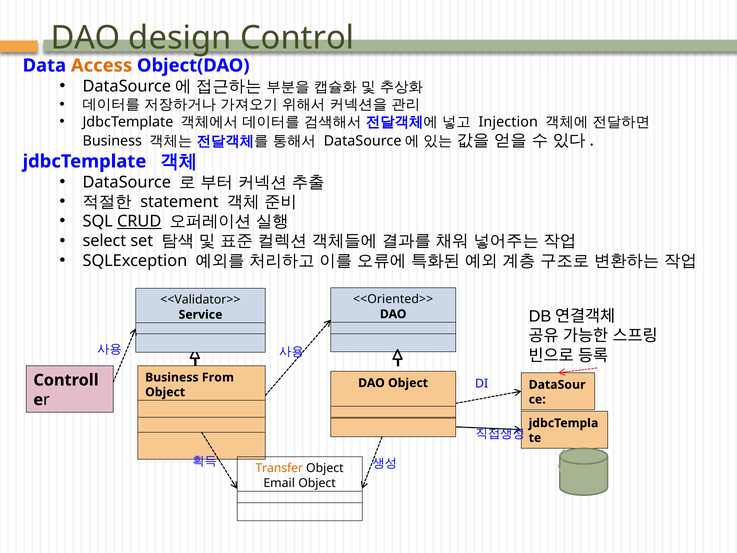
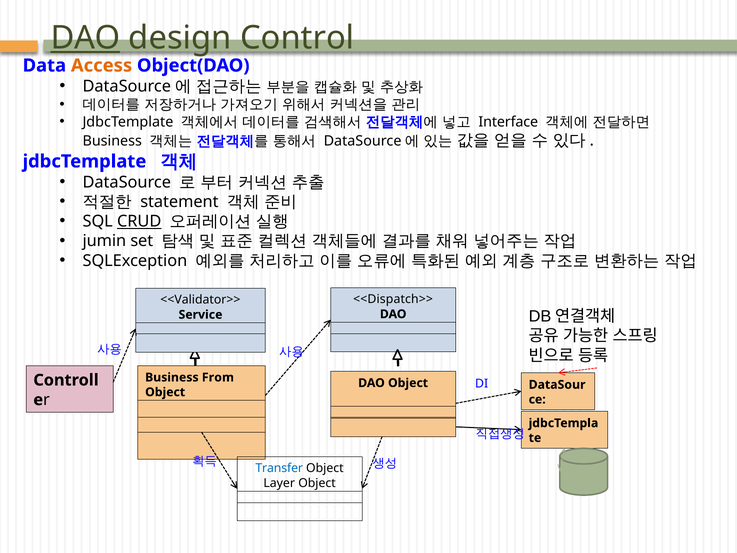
DAO at (85, 38) underline: none -> present
Injection: Injection -> Interface
select: select -> jumin
<<Oriented>>: <<Oriented>> -> <<Dispatch>>
Transfer colour: orange -> blue
Email: Email -> Layer
